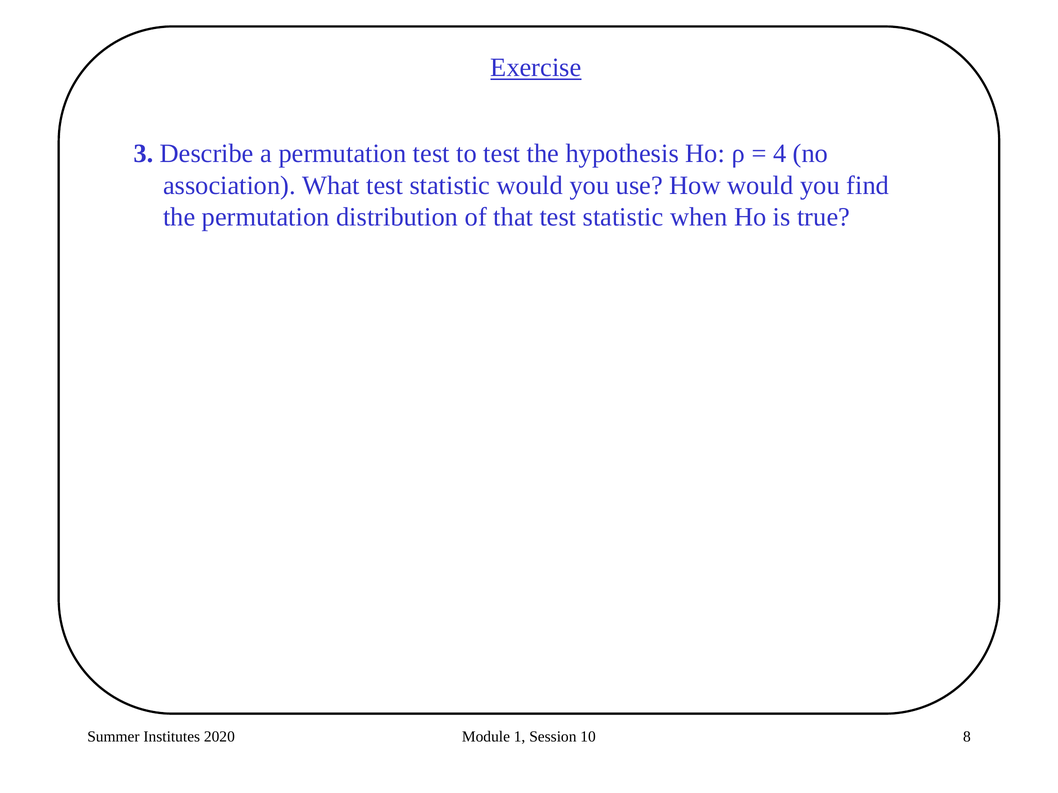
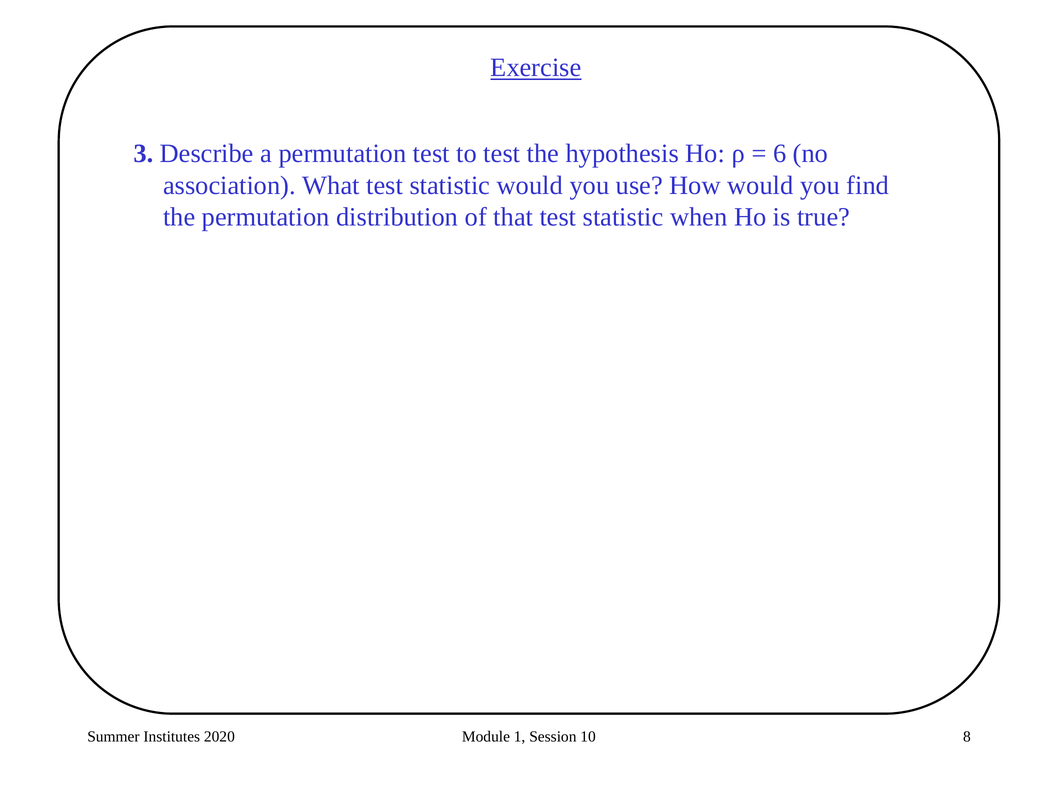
4: 4 -> 6
